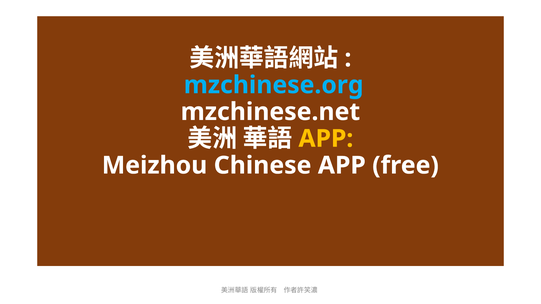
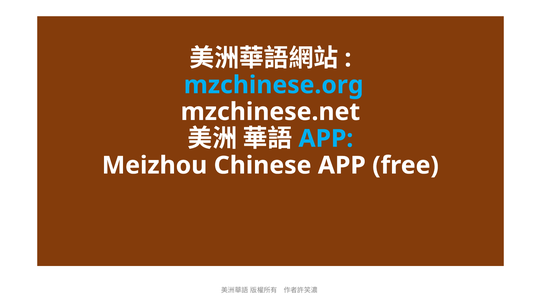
APP at (326, 139) colour: yellow -> light blue
